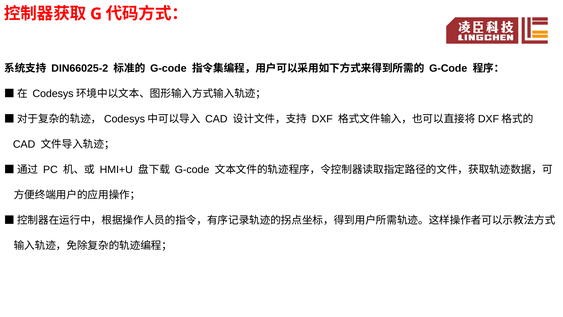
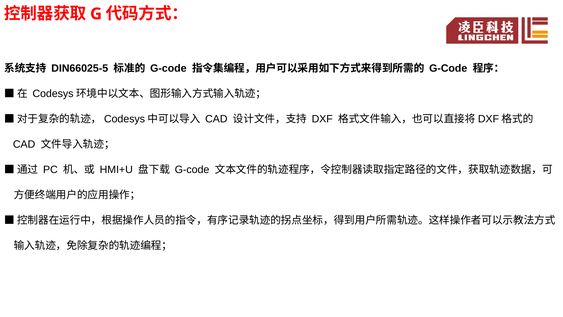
DIN66025-2: DIN66025-2 -> DIN66025-5
